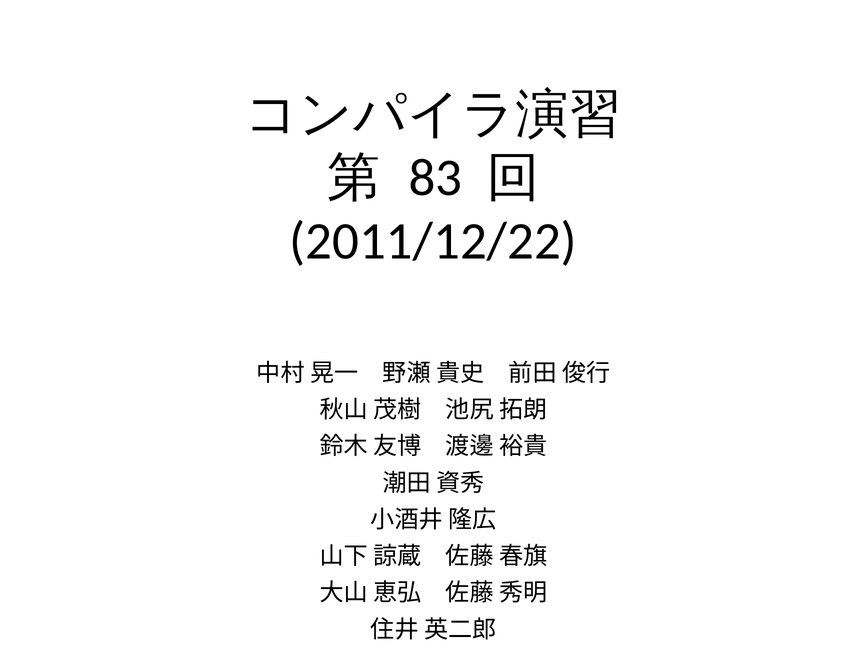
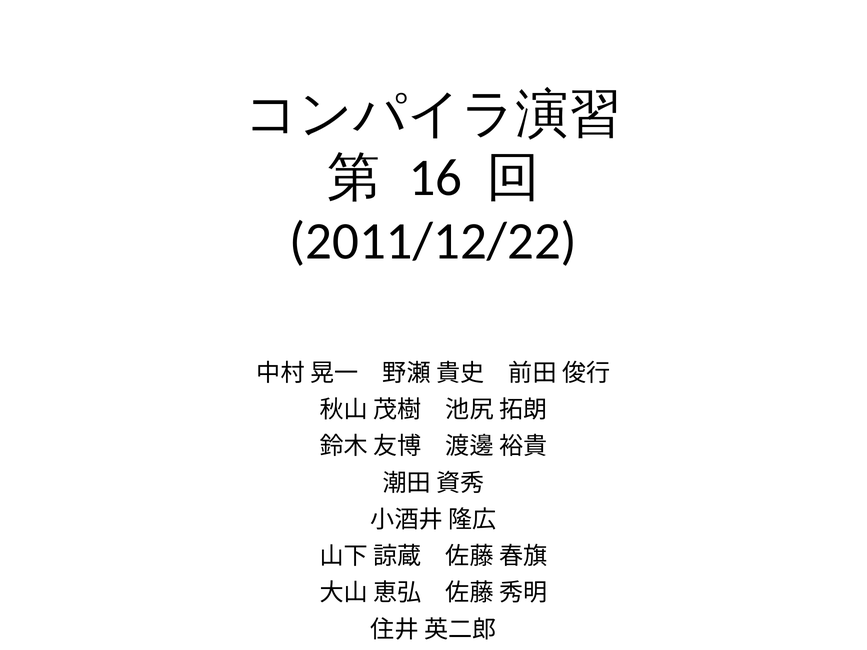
83: 83 -> 16
